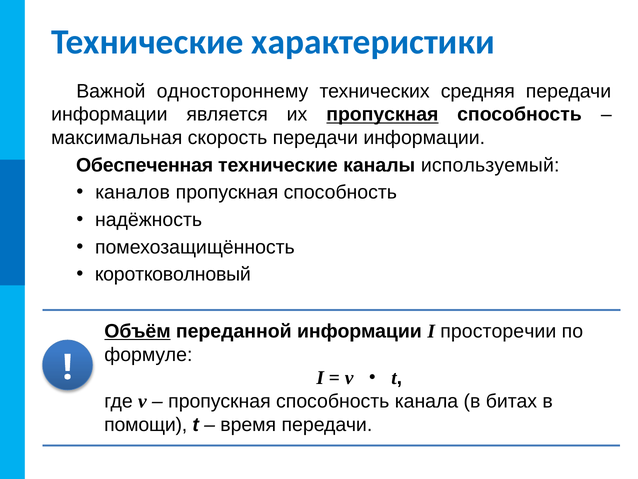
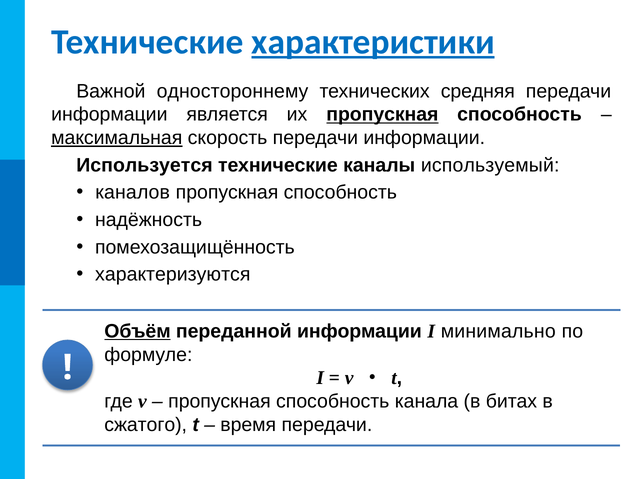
характеристики underline: none -> present
максимальная underline: none -> present
Обеспеченная: Обеспеченная -> Используется
коротковолновый: коротковолновый -> характеризуются
просторечии: просторечии -> минимально
помощи: помощи -> сжатого
